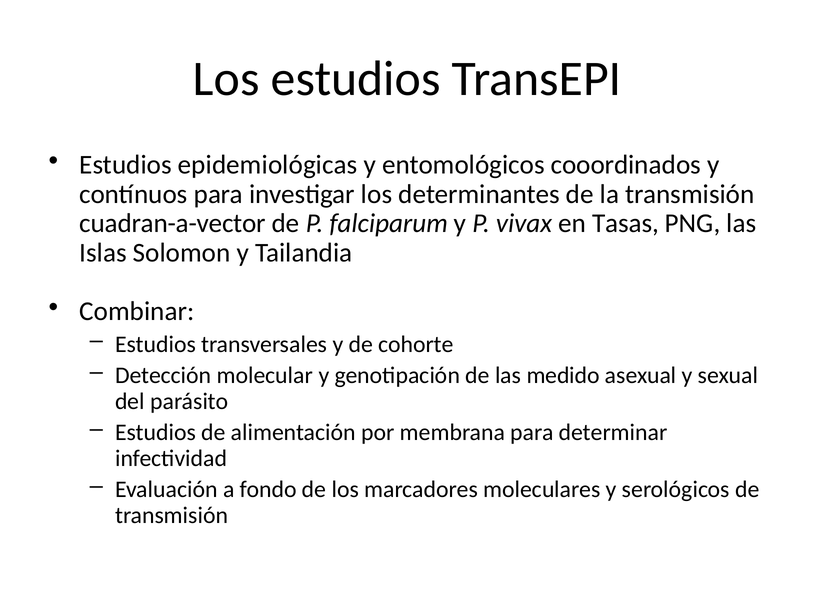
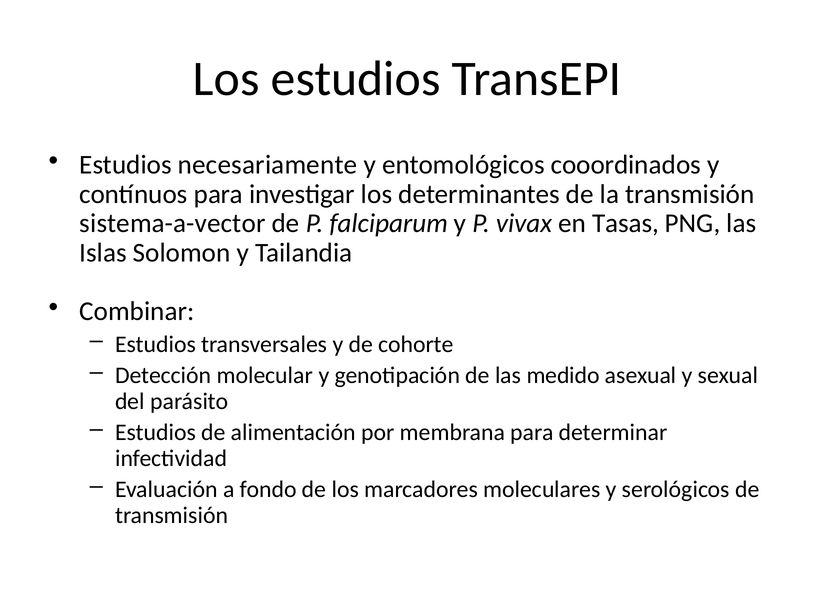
epidemiológicas: epidemiológicas -> necesariamente
cuadran-a-vector: cuadran-a-vector -> sistema-a-vector
